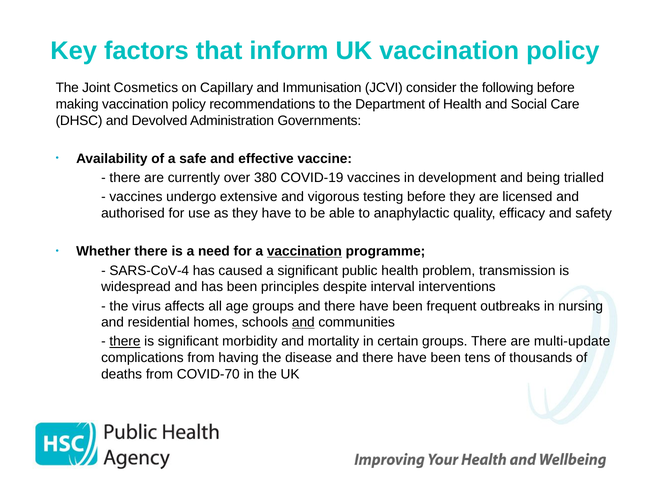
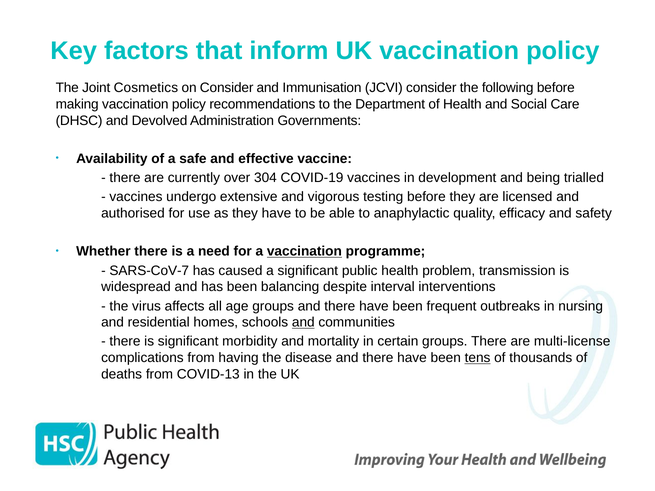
on Capillary: Capillary -> Consider
380: 380 -> 304
SARS-CoV-4: SARS-CoV-4 -> SARS-CoV-7
principles: principles -> balancing
there at (125, 342) underline: present -> none
multi-update: multi-update -> multi-license
tens underline: none -> present
COVID-70: COVID-70 -> COVID-13
